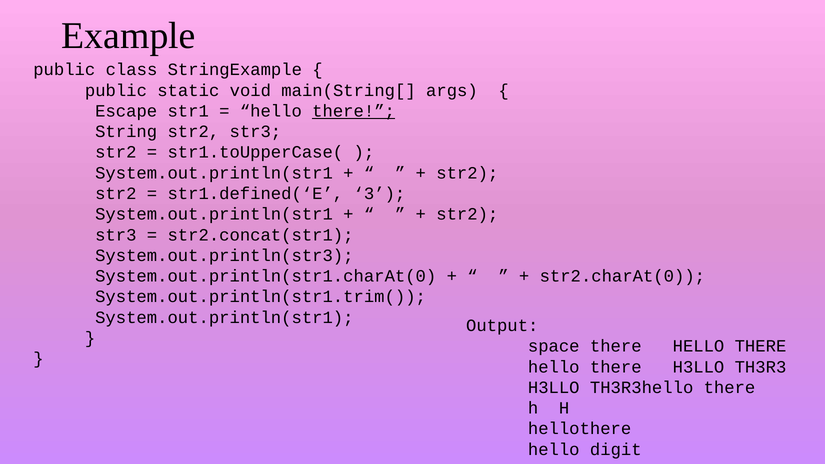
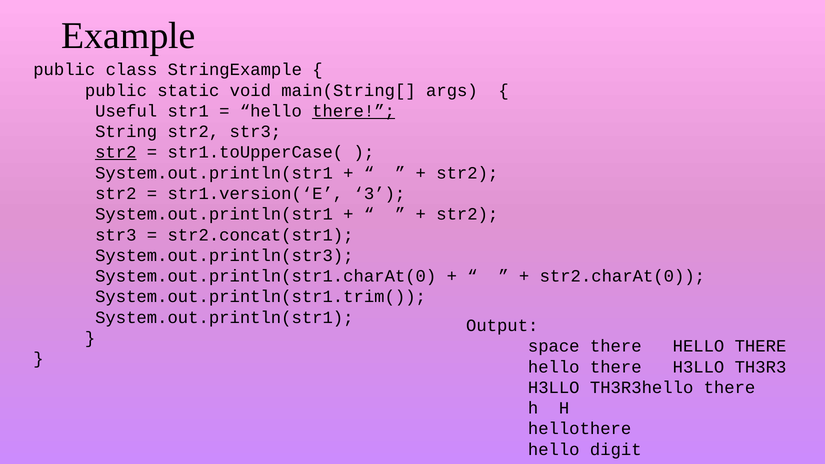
Escape: Escape -> Useful
str2 at (116, 152) underline: none -> present
str1.defined(‘E: str1.defined(‘E -> str1.version(‘E
